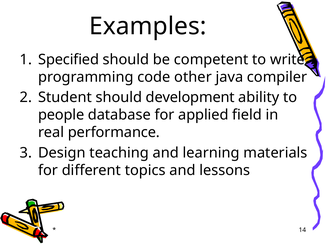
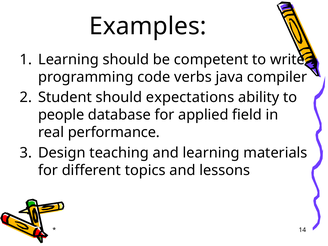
Specified at (69, 60): Specified -> Learning
other: other -> verbs
development: development -> expectations
